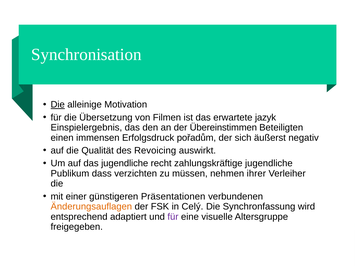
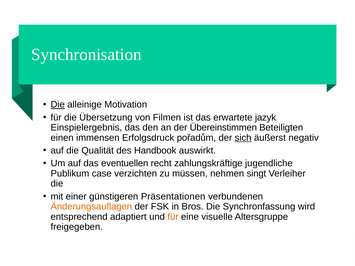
sich underline: none -> present
Revoicing: Revoicing -> Handbook
das jugendliche: jugendliche -> eventuellen
dass: dass -> case
ihrer: ihrer -> singt
Celý: Celý -> Bros
für at (173, 217) colour: purple -> orange
